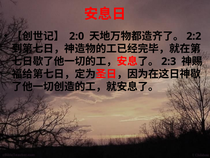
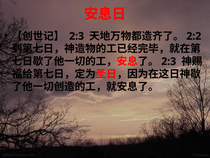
2:0 at (77, 36): 2:0 -> 2:3
